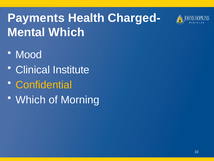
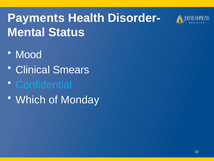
Charged-: Charged- -> Disorder-
Mental Which: Which -> Status
Institute: Institute -> Smears
Confidential colour: yellow -> light blue
Morning: Morning -> Monday
